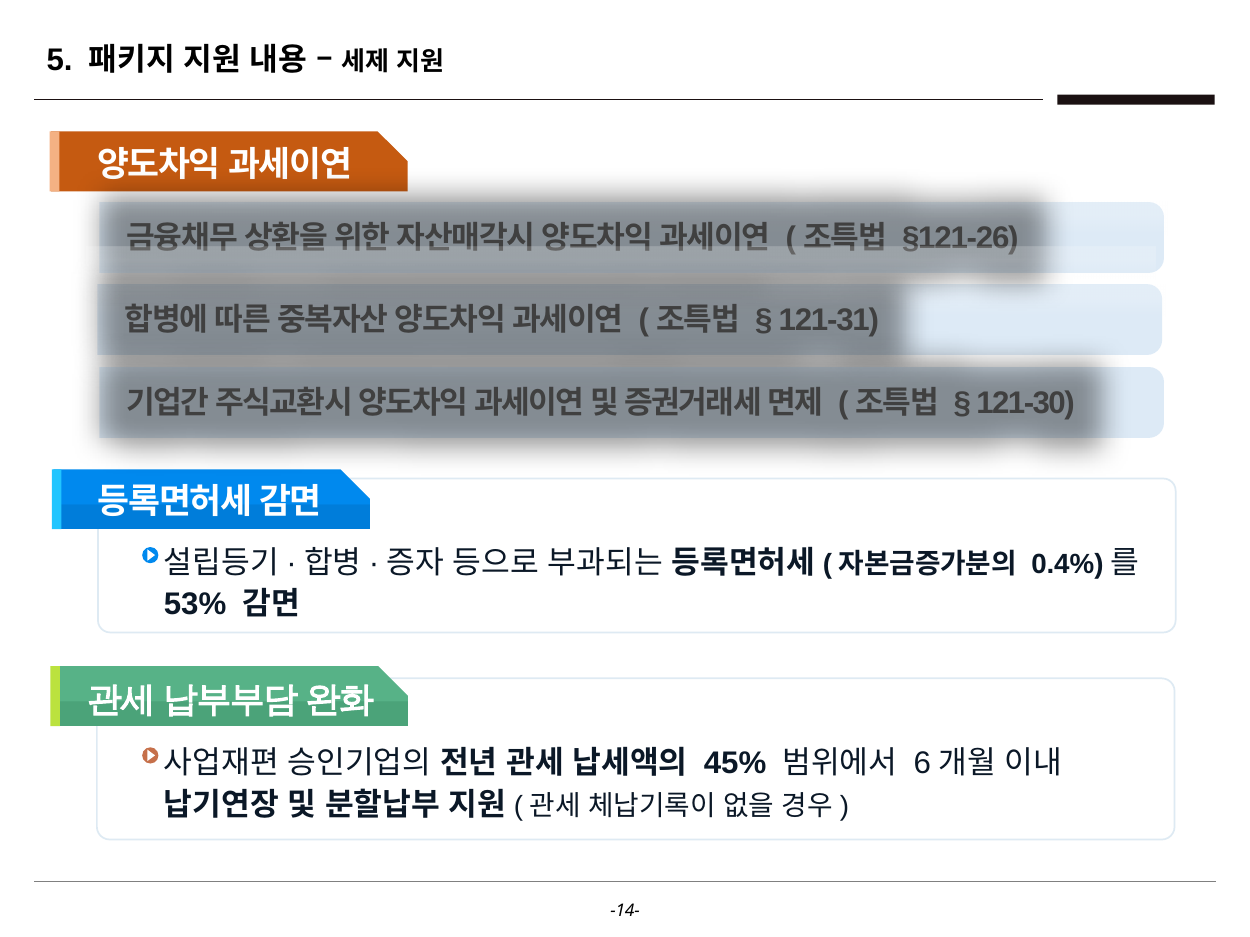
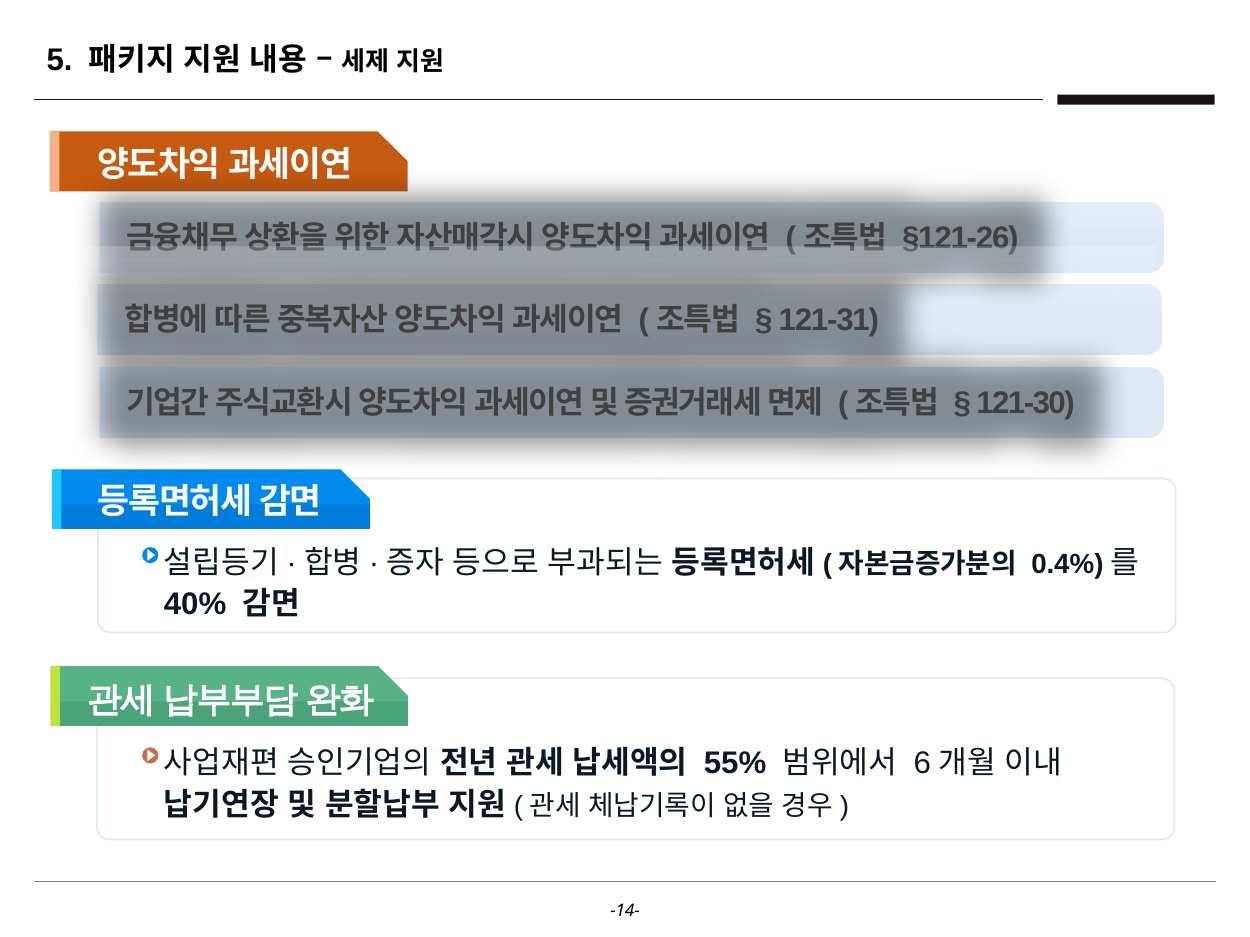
53%: 53% -> 40%
45%: 45% -> 55%
